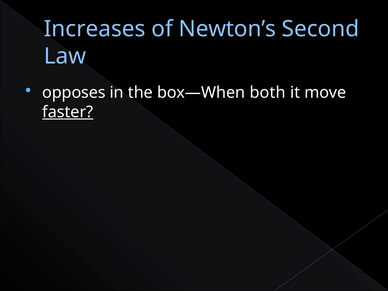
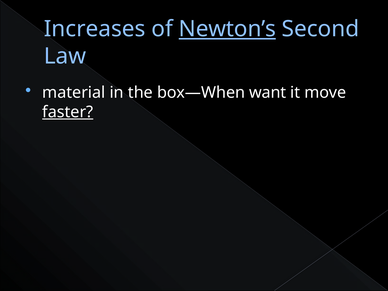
Newton’s underline: none -> present
opposes: opposes -> material
both: both -> want
